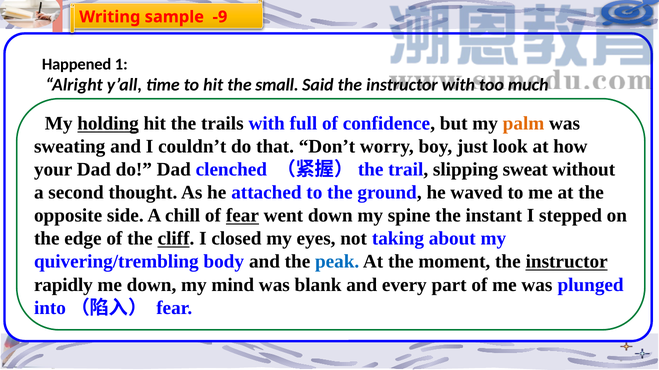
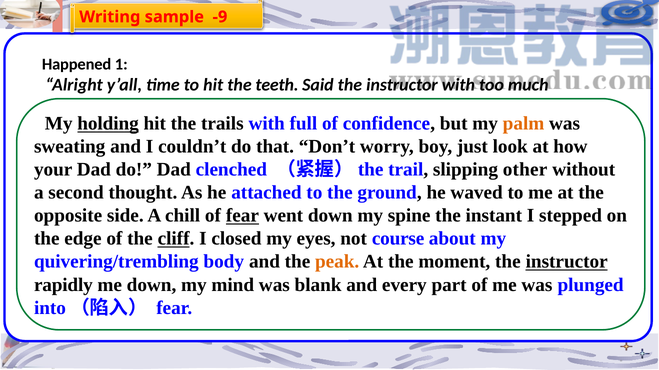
small: small -> teeth
sweat: sweat -> other
taking: taking -> course
peak colour: blue -> orange
